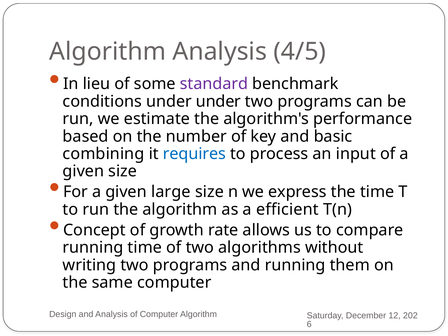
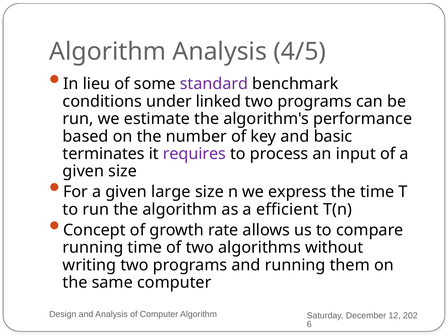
under under: under -> linked
combining: combining -> terminates
requires colour: blue -> purple
